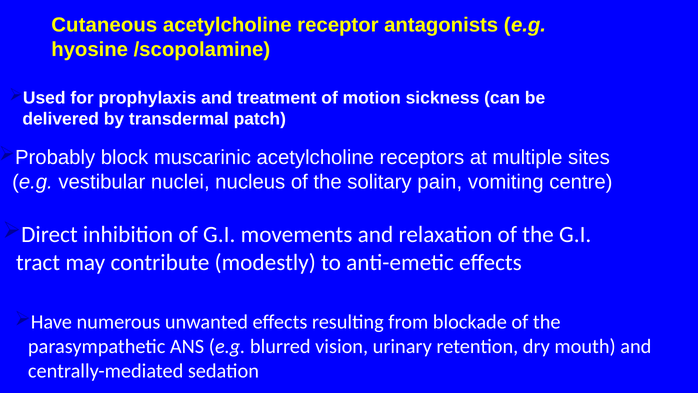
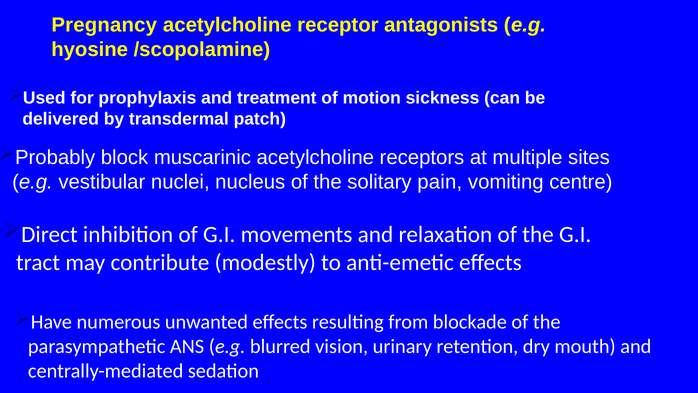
Cutaneous: Cutaneous -> Pregnancy
